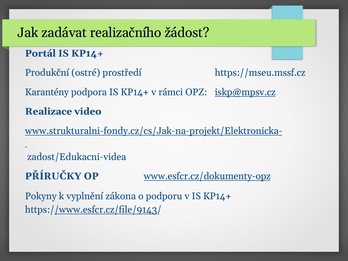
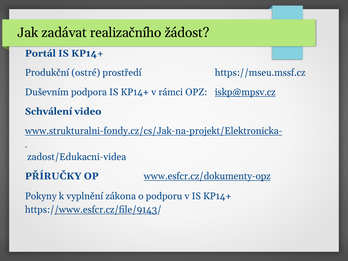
Karantény: Karantény -> Duševním
Realizace: Realizace -> Schválení
